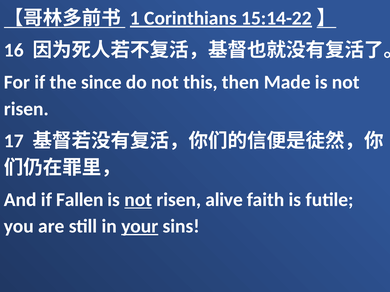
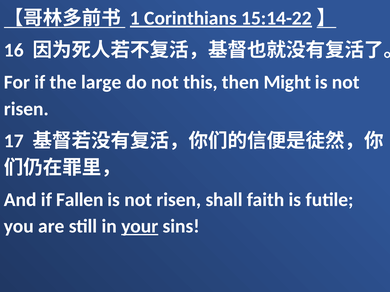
since: since -> large
Made: Made -> Might
not at (138, 200) underline: present -> none
alive: alive -> shall
